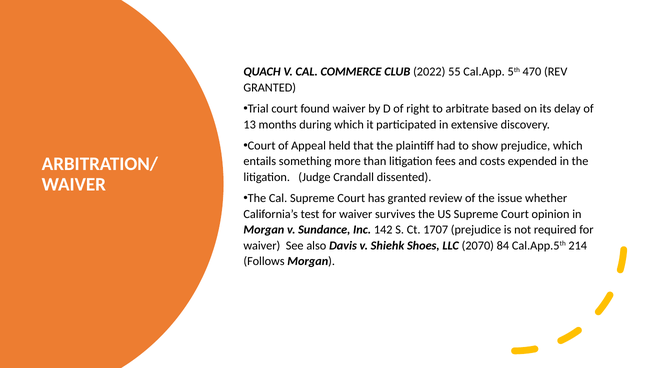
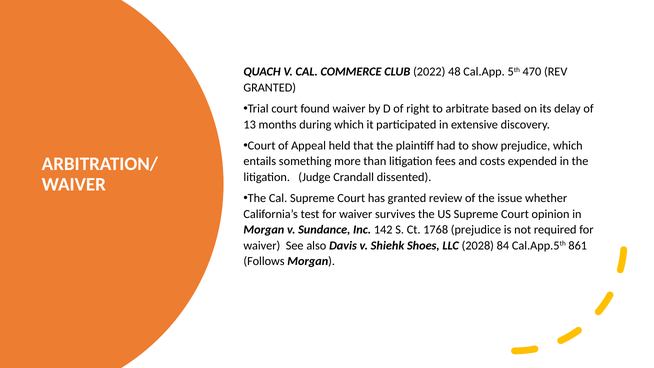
55: 55 -> 48
1707: 1707 -> 1768
2070: 2070 -> 2028
214: 214 -> 861
